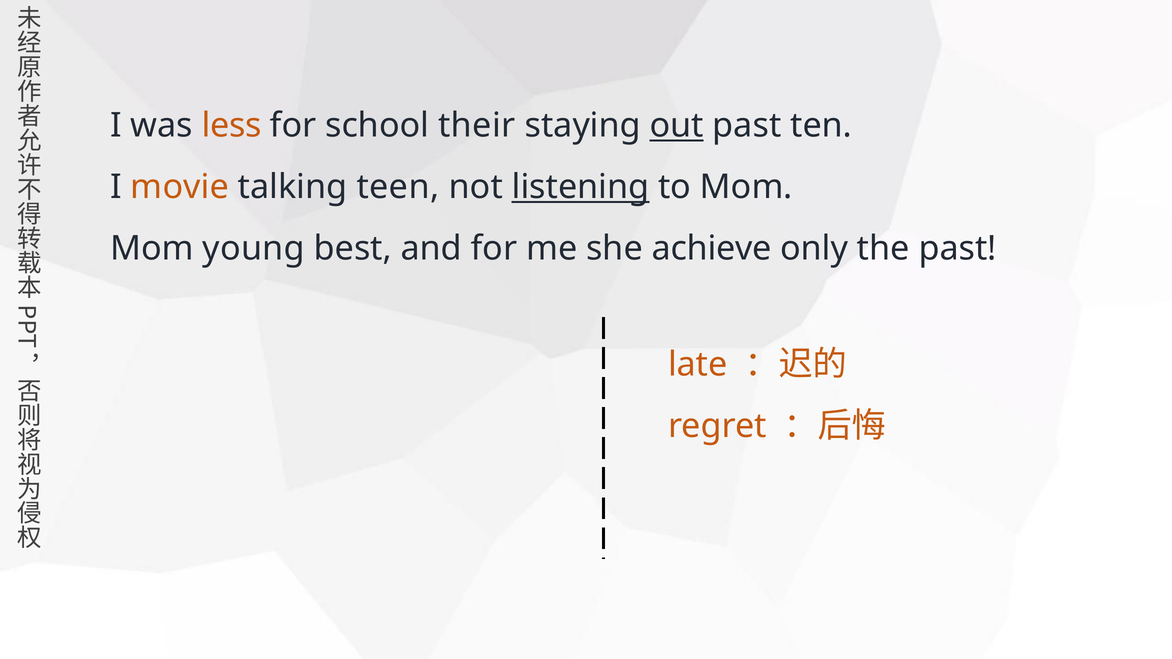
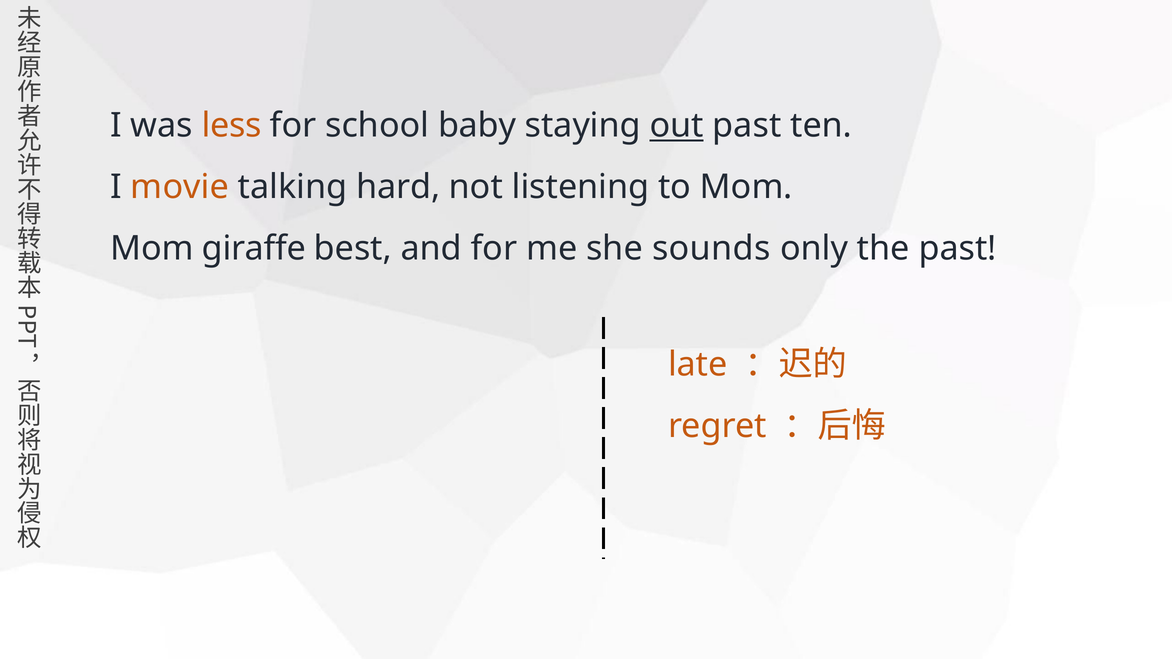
their: their -> baby
teen: teen -> hard
listening underline: present -> none
young: young -> giraffe
achieve: achieve -> sounds
